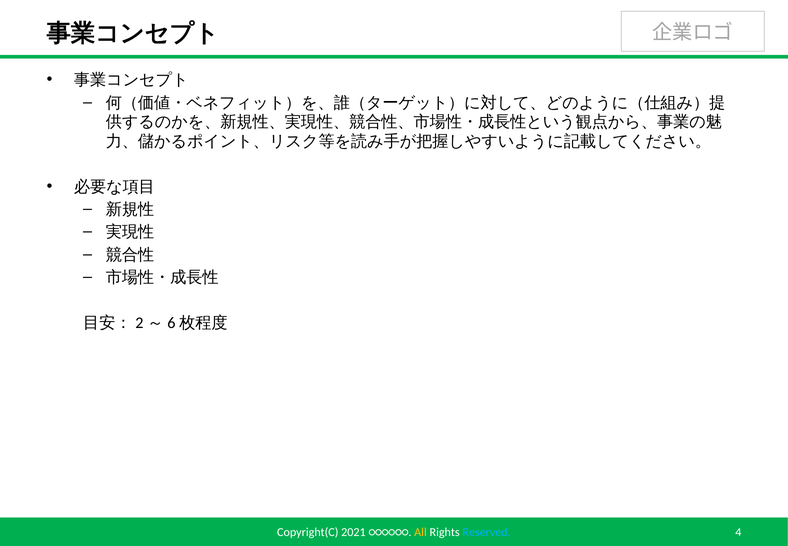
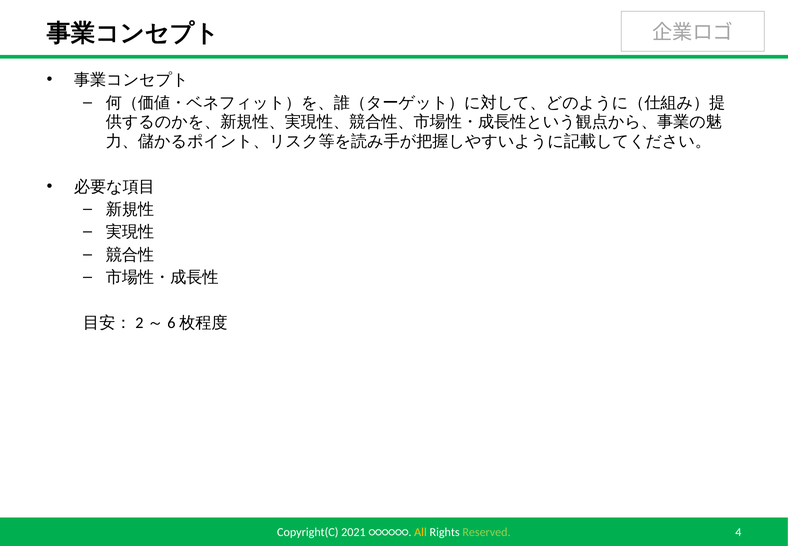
Reserved colour: light blue -> light green
